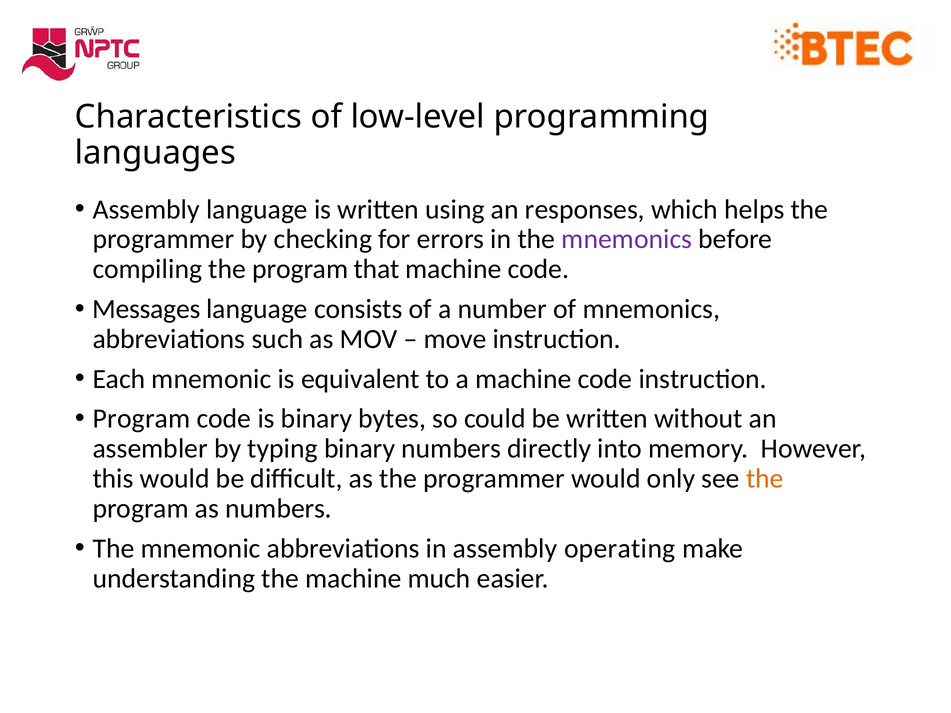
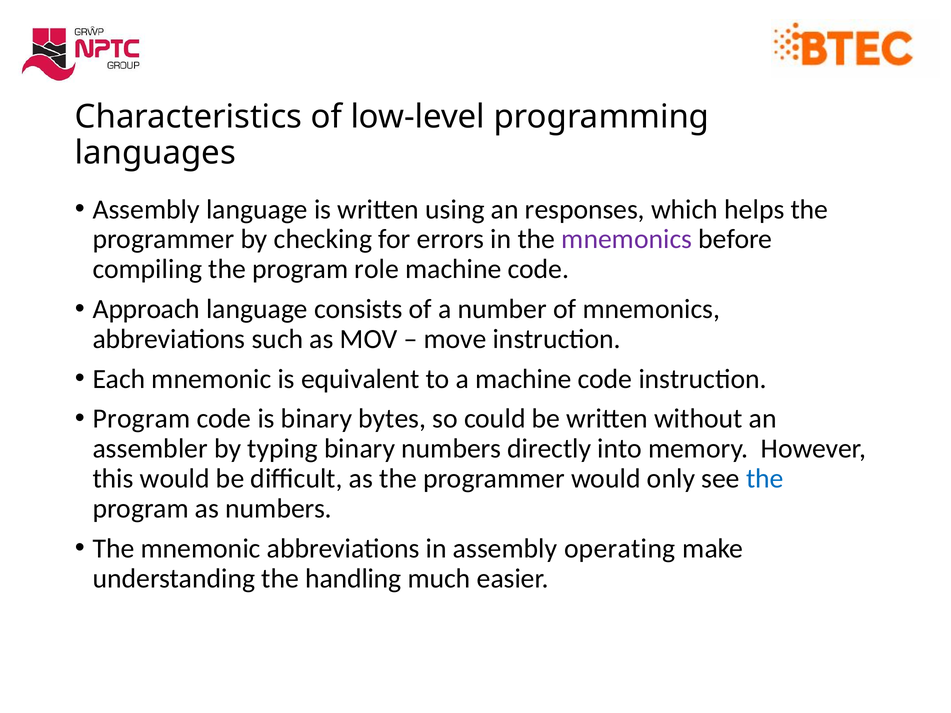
that: that -> role
Messages: Messages -> Approach
the at (765, 479) colour: orange -> blue
the machine: machine -> handling
